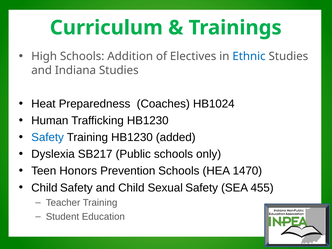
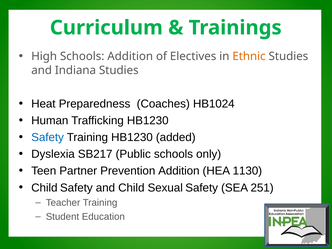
Ethnic colour: blue -> orange
Honors: Honors -> Partner
Prevention Schools: Schools -> Addition
1470: 1470 -> 1130
455: 455 -> 251
